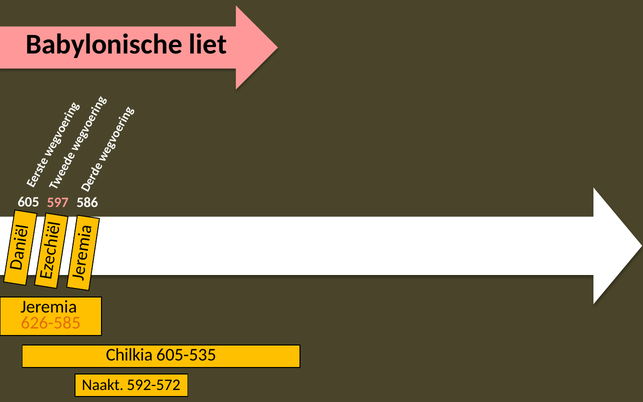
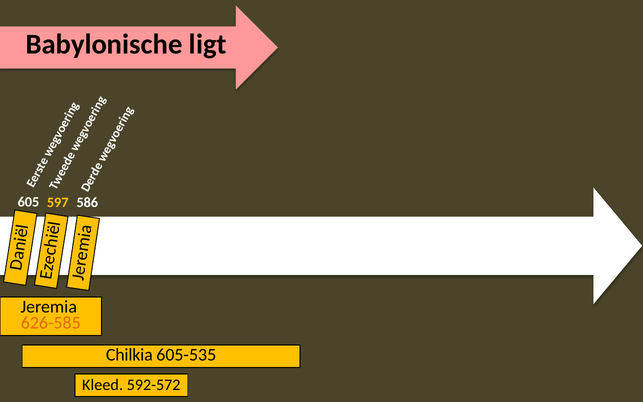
liet: liet -> ligt
597 colour: pink -> yellow
Naakt: Naakt -> Kleed
